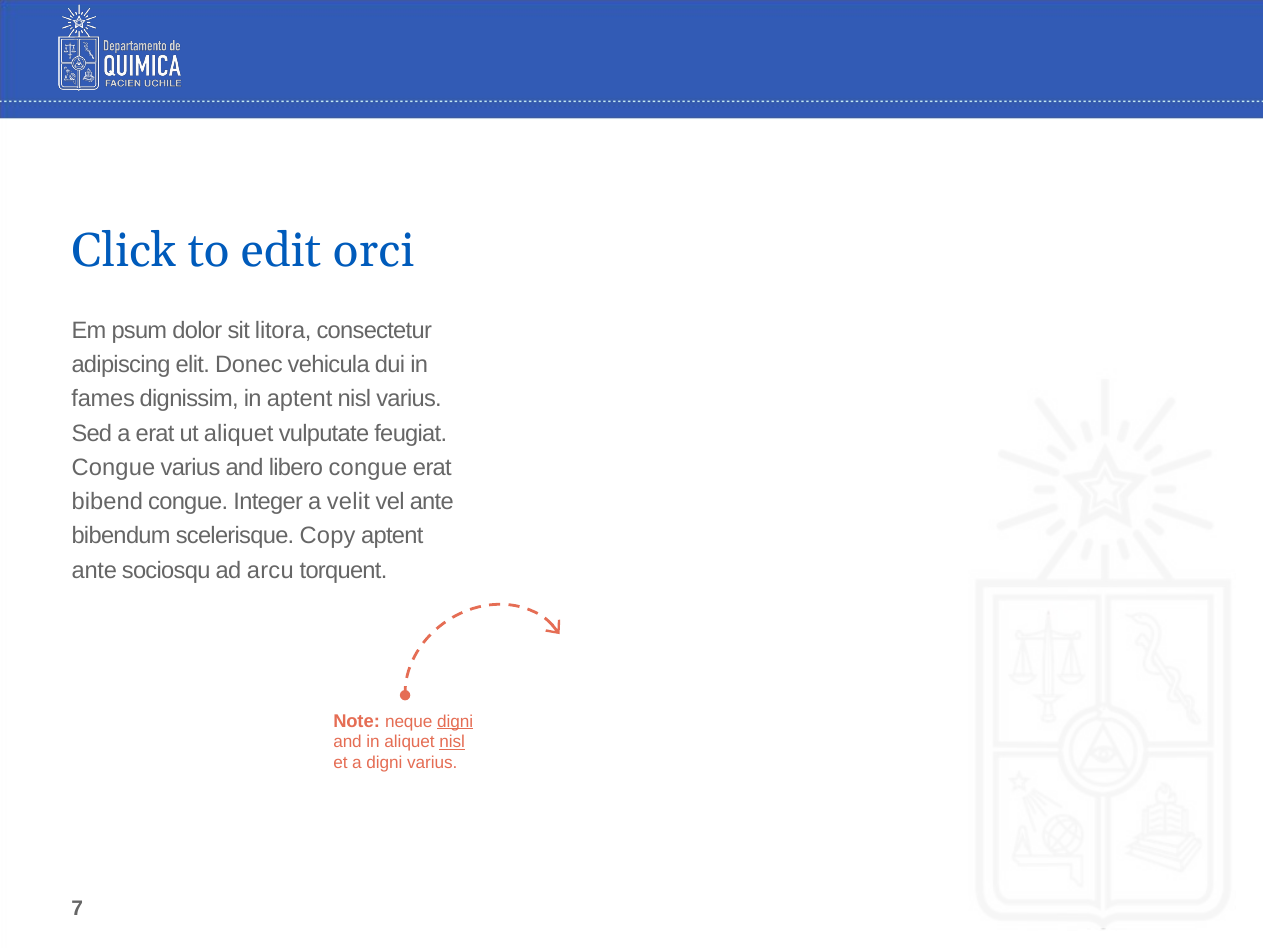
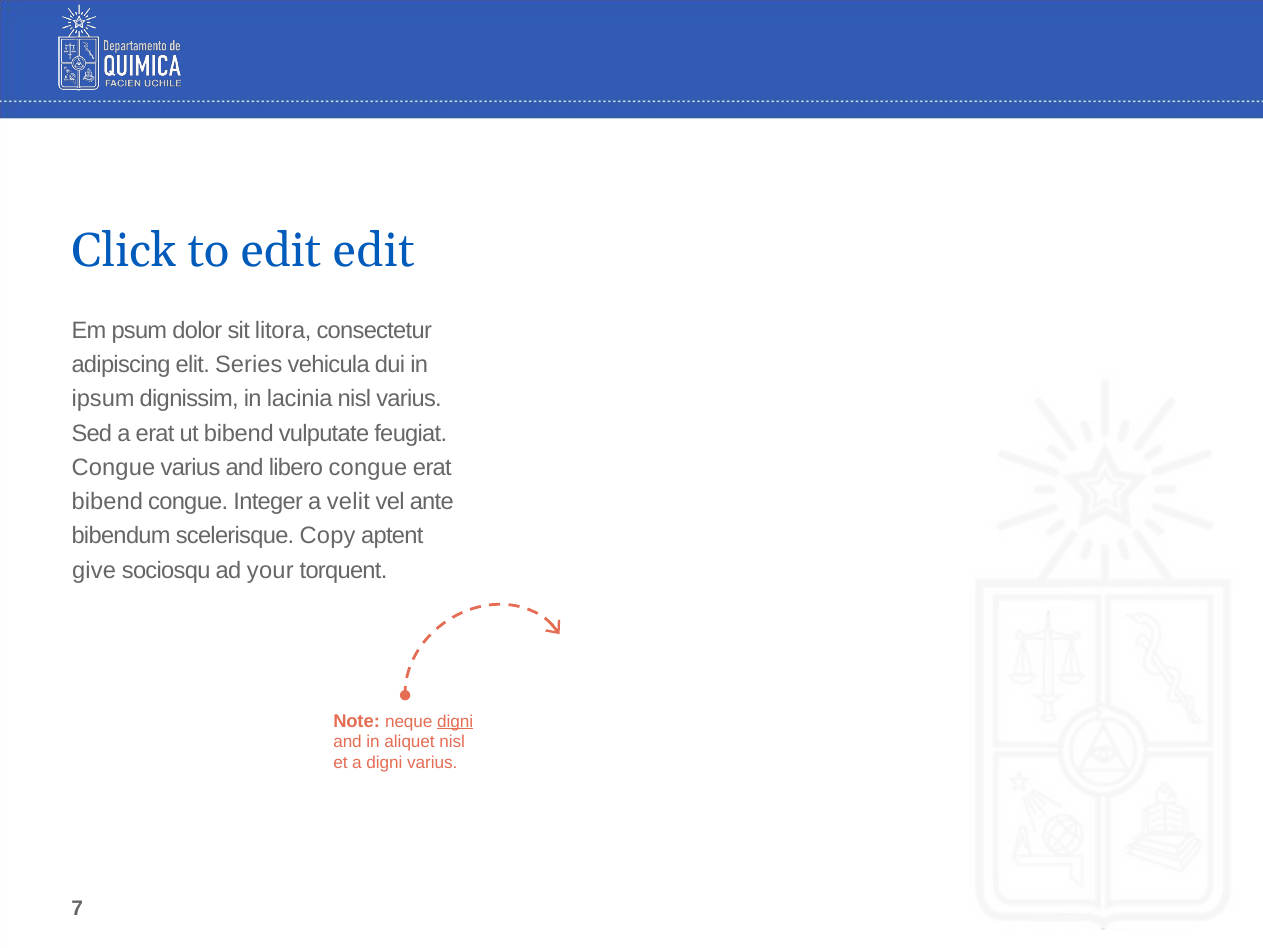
edit orci: orci -> edit
Donec: Donec -> Series
fames: fames -> ipsum
in aptent: aptent -> lacinia
ut aliquet: aliquet -> bibend
ante at (94, 570): ante -> give
arcu: arcu -> your
nisl at (452, 742) underline: present -> none
